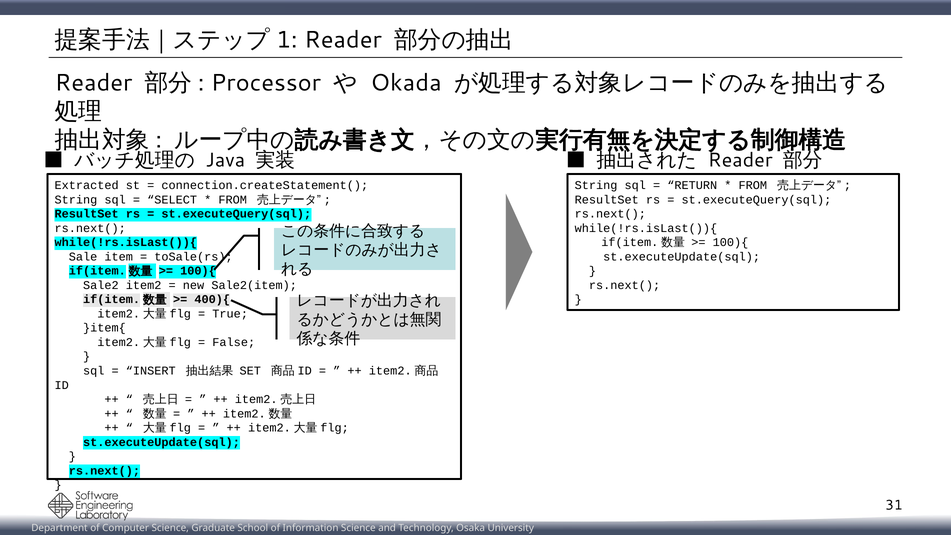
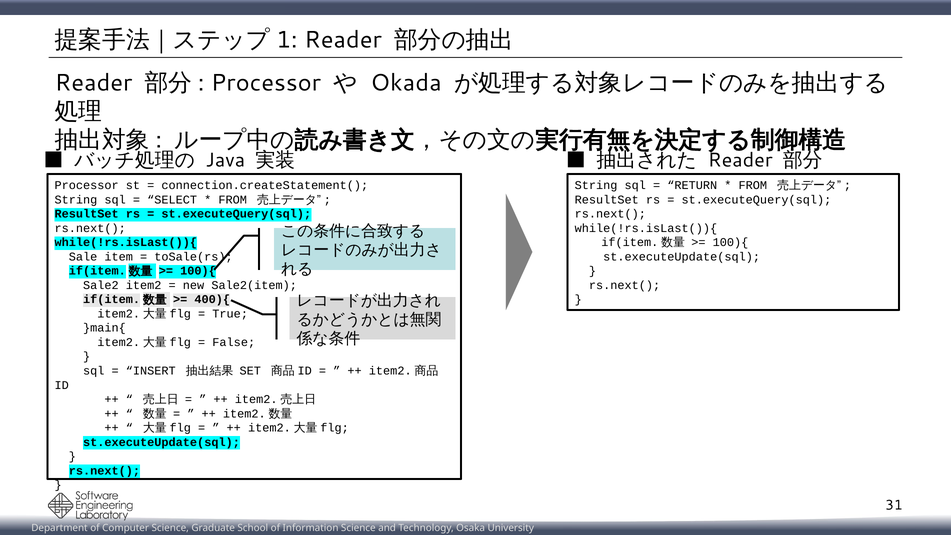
Extracted at (87, 185): Extracted -> Processor
}item{: }item{ -> }main{
